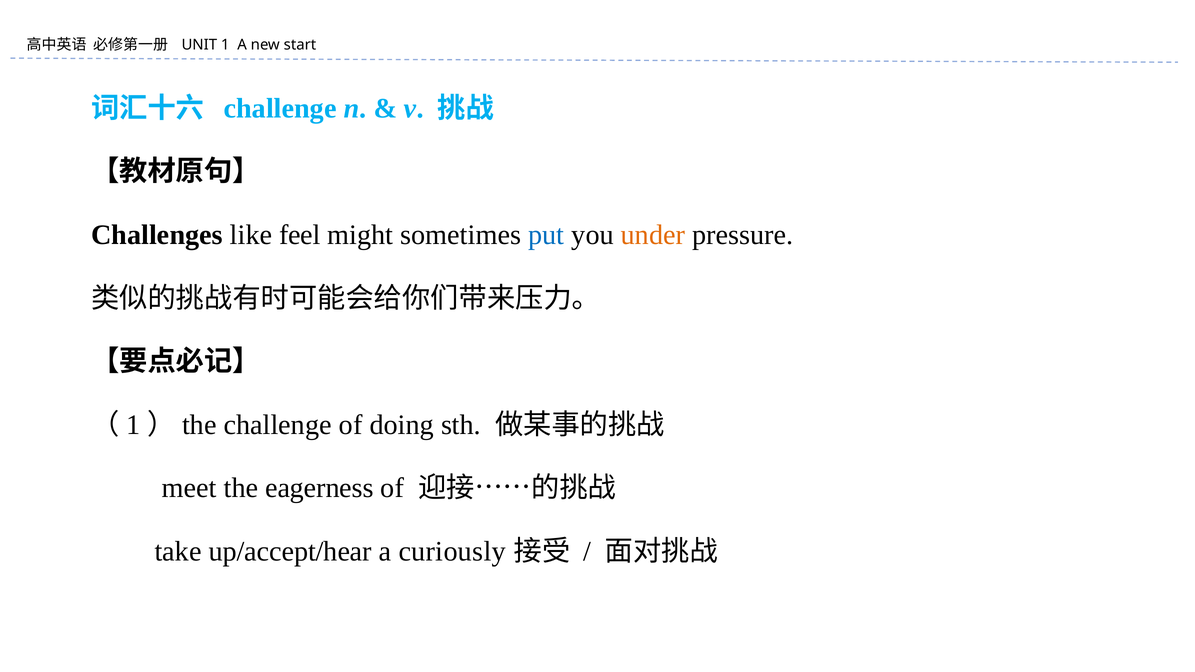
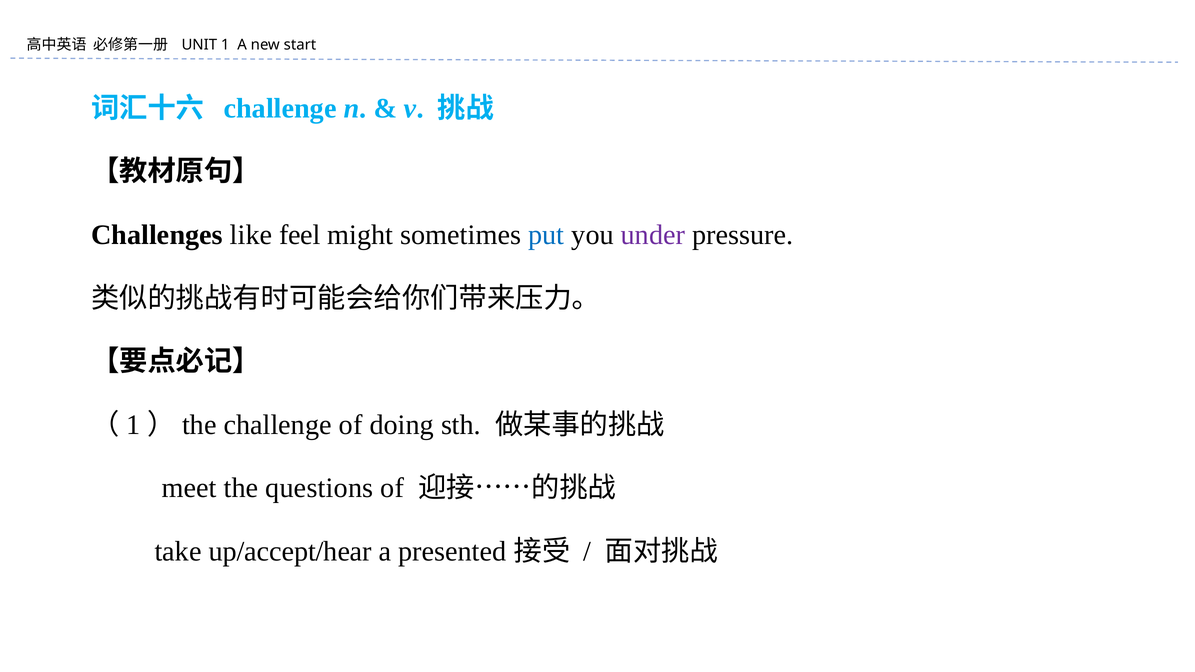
under colour: orange -> purple
eagerness: eagerness -> questions
curiously: curiously -> presented
